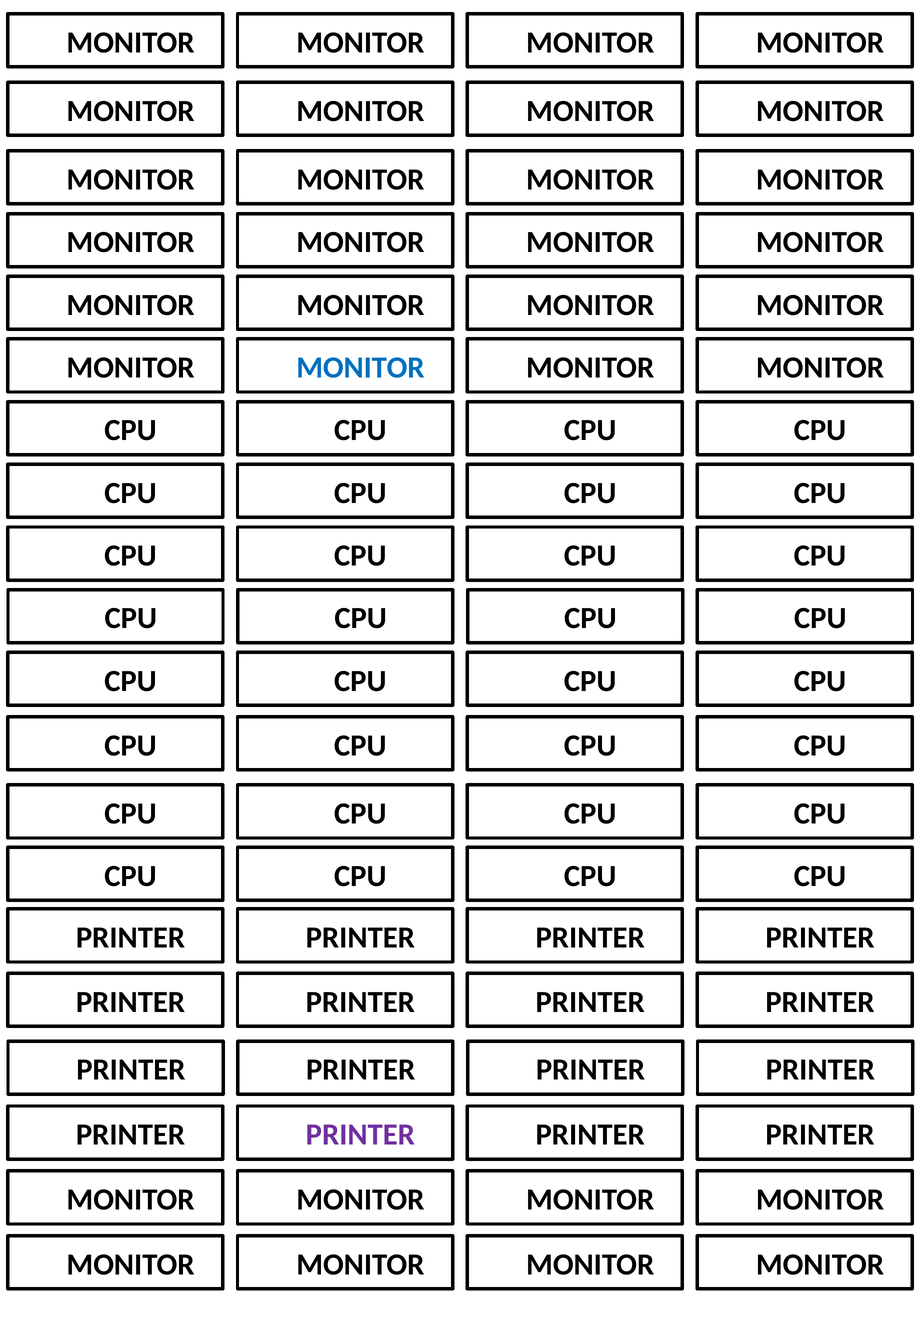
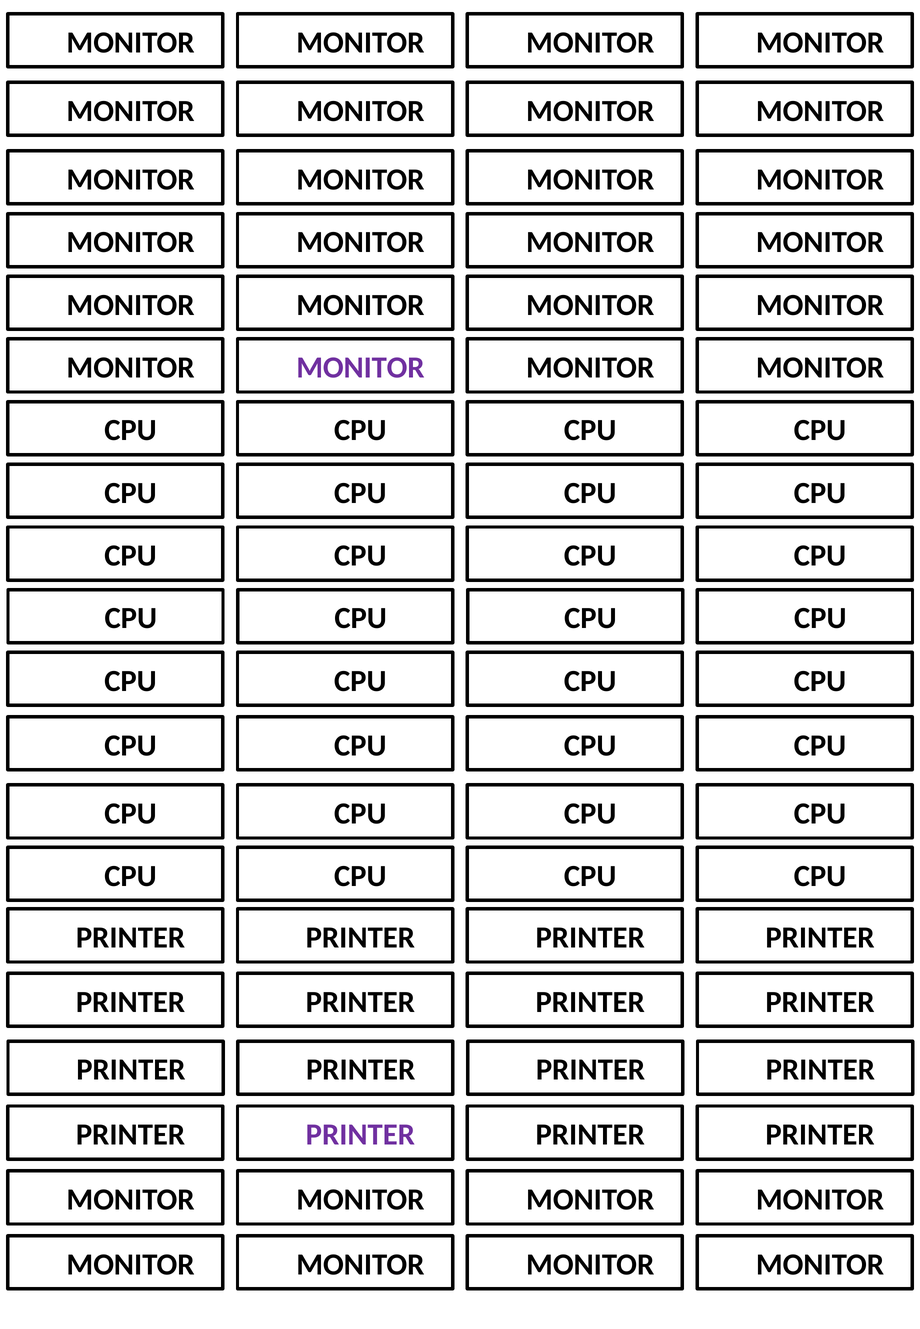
MONITOR at (360, 368) colour: blue -> purple
